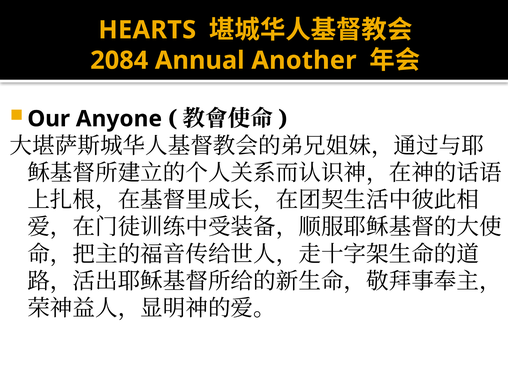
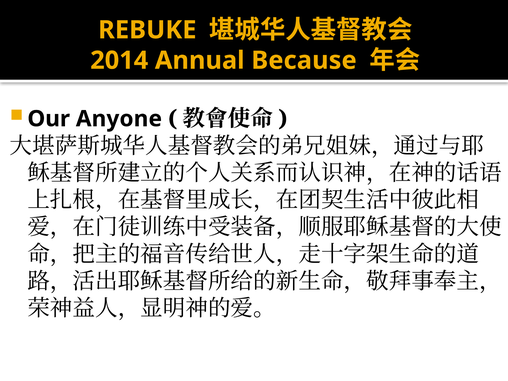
HEARTS: HEARTS -> REBUKE
2084: 2084 -> 2014
Another: Another -> Because
